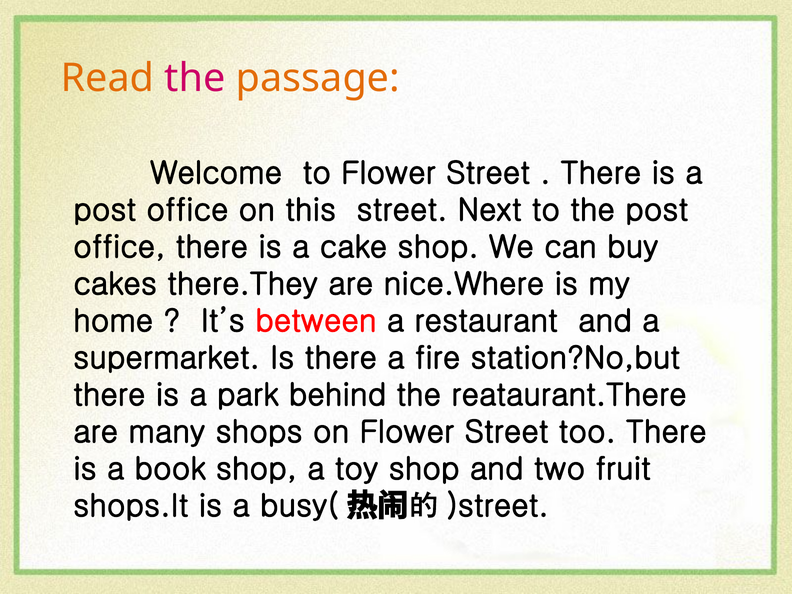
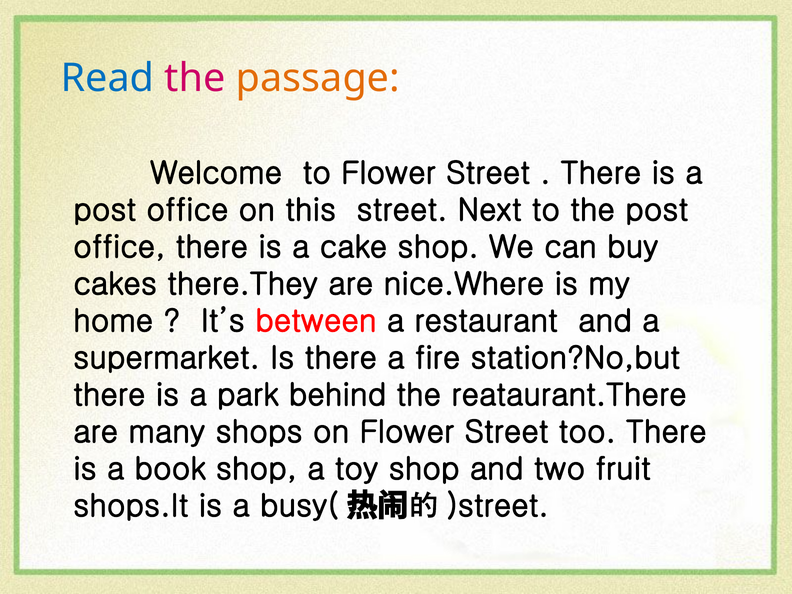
Read colour: orange -> blue
